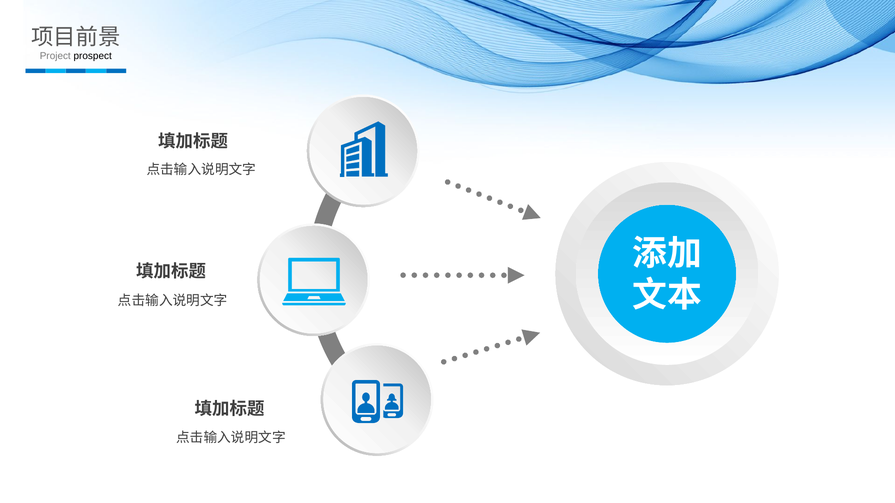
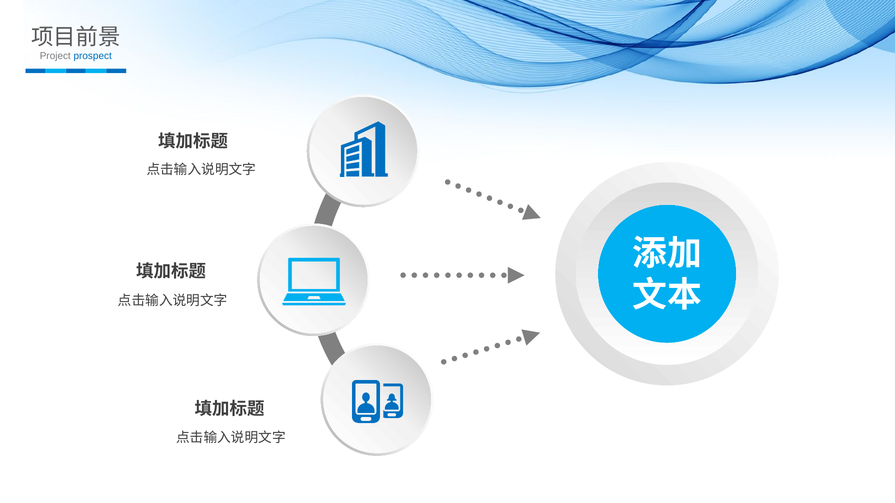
prospect colour: black -> blue
